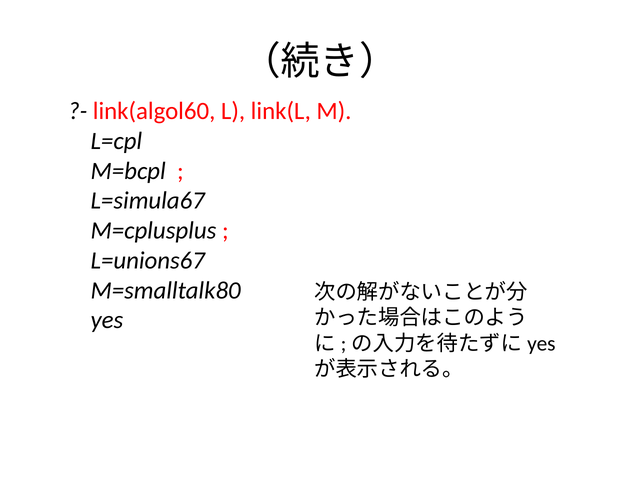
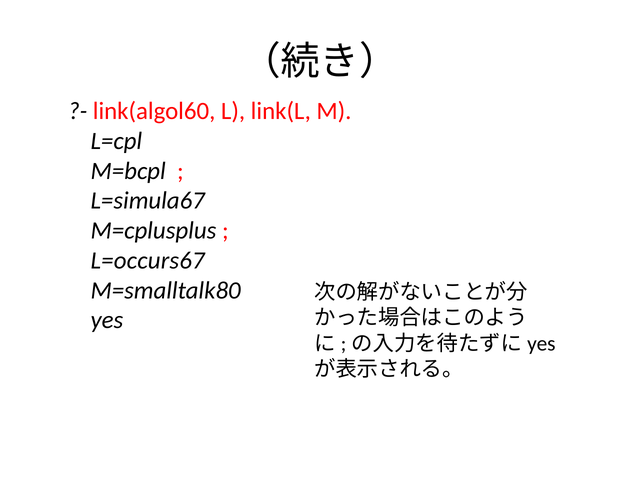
L=unions67: L=unions67 -> L=occurs67
